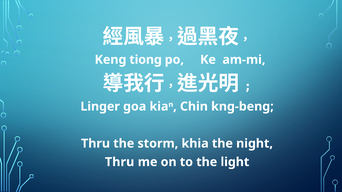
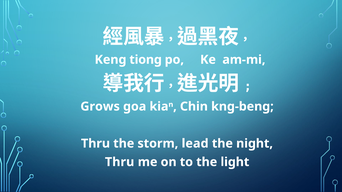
Linger: Linger -> Grows
khia: khia -> lead
